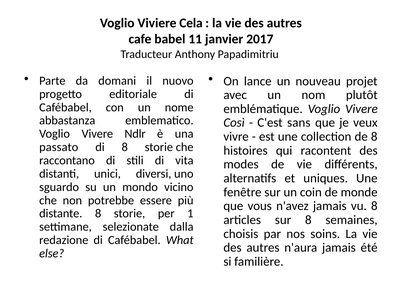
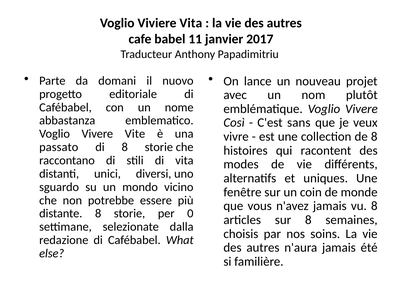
Viviere Cela: Cela -> Vita
Ndlr: Ndlr -> Vite
1: 1 -> 0
